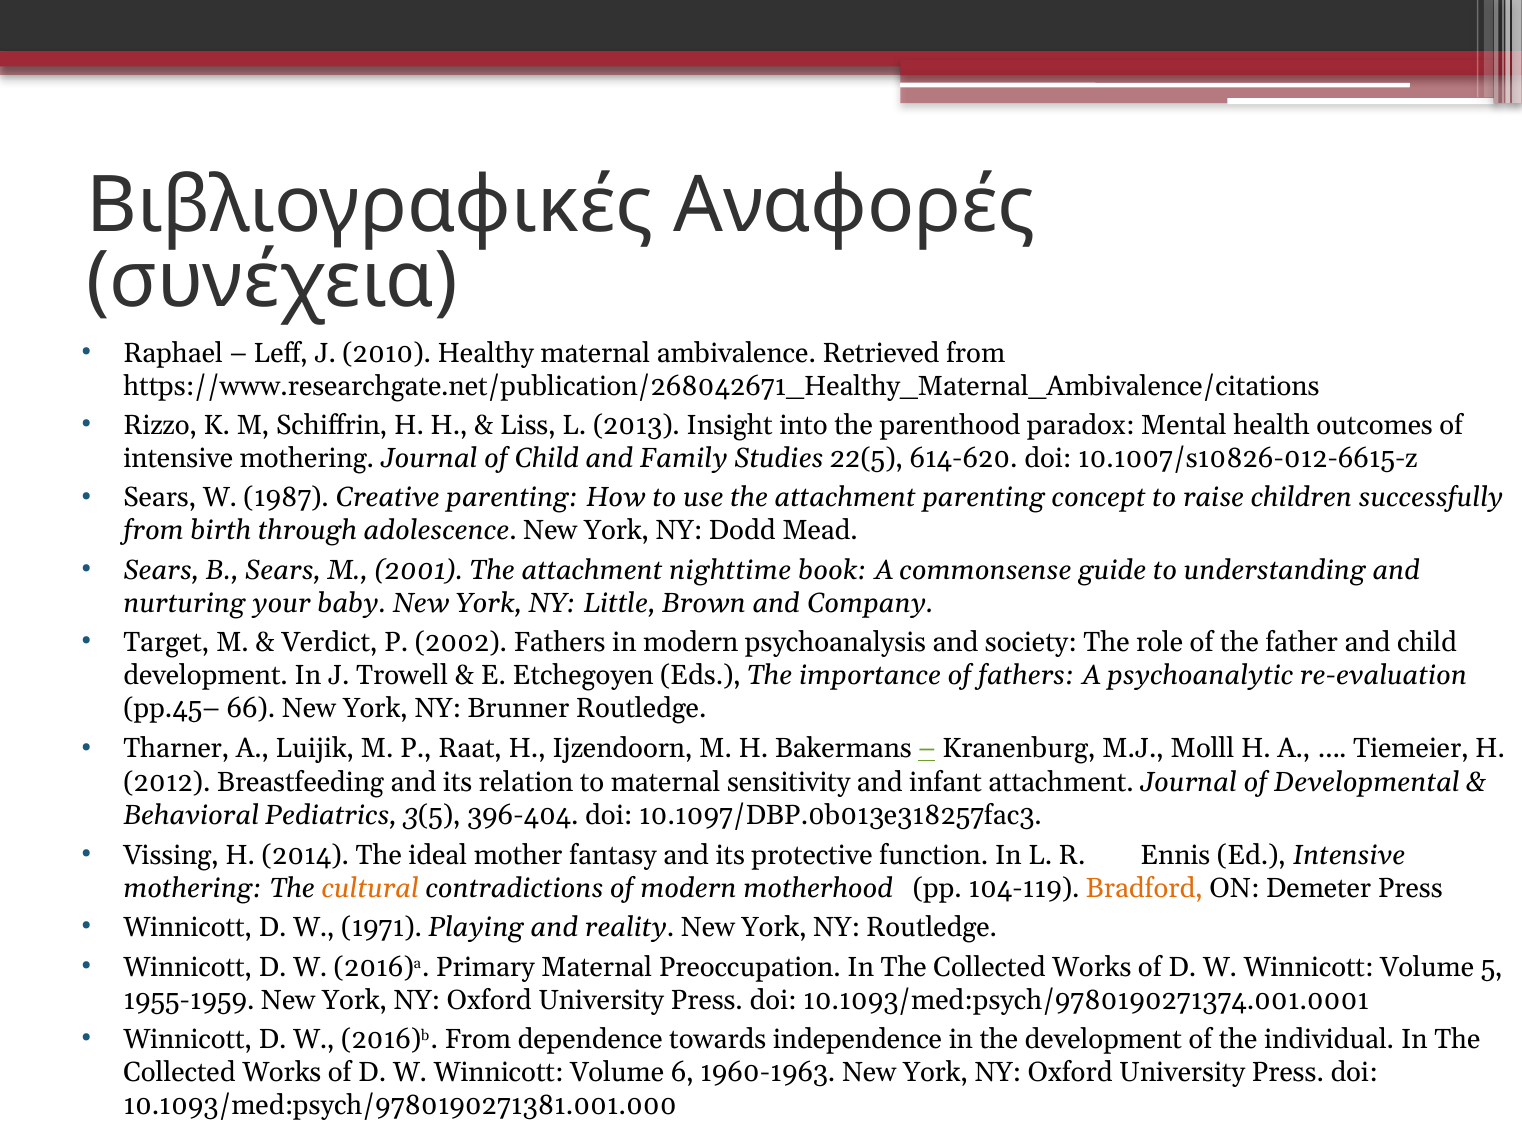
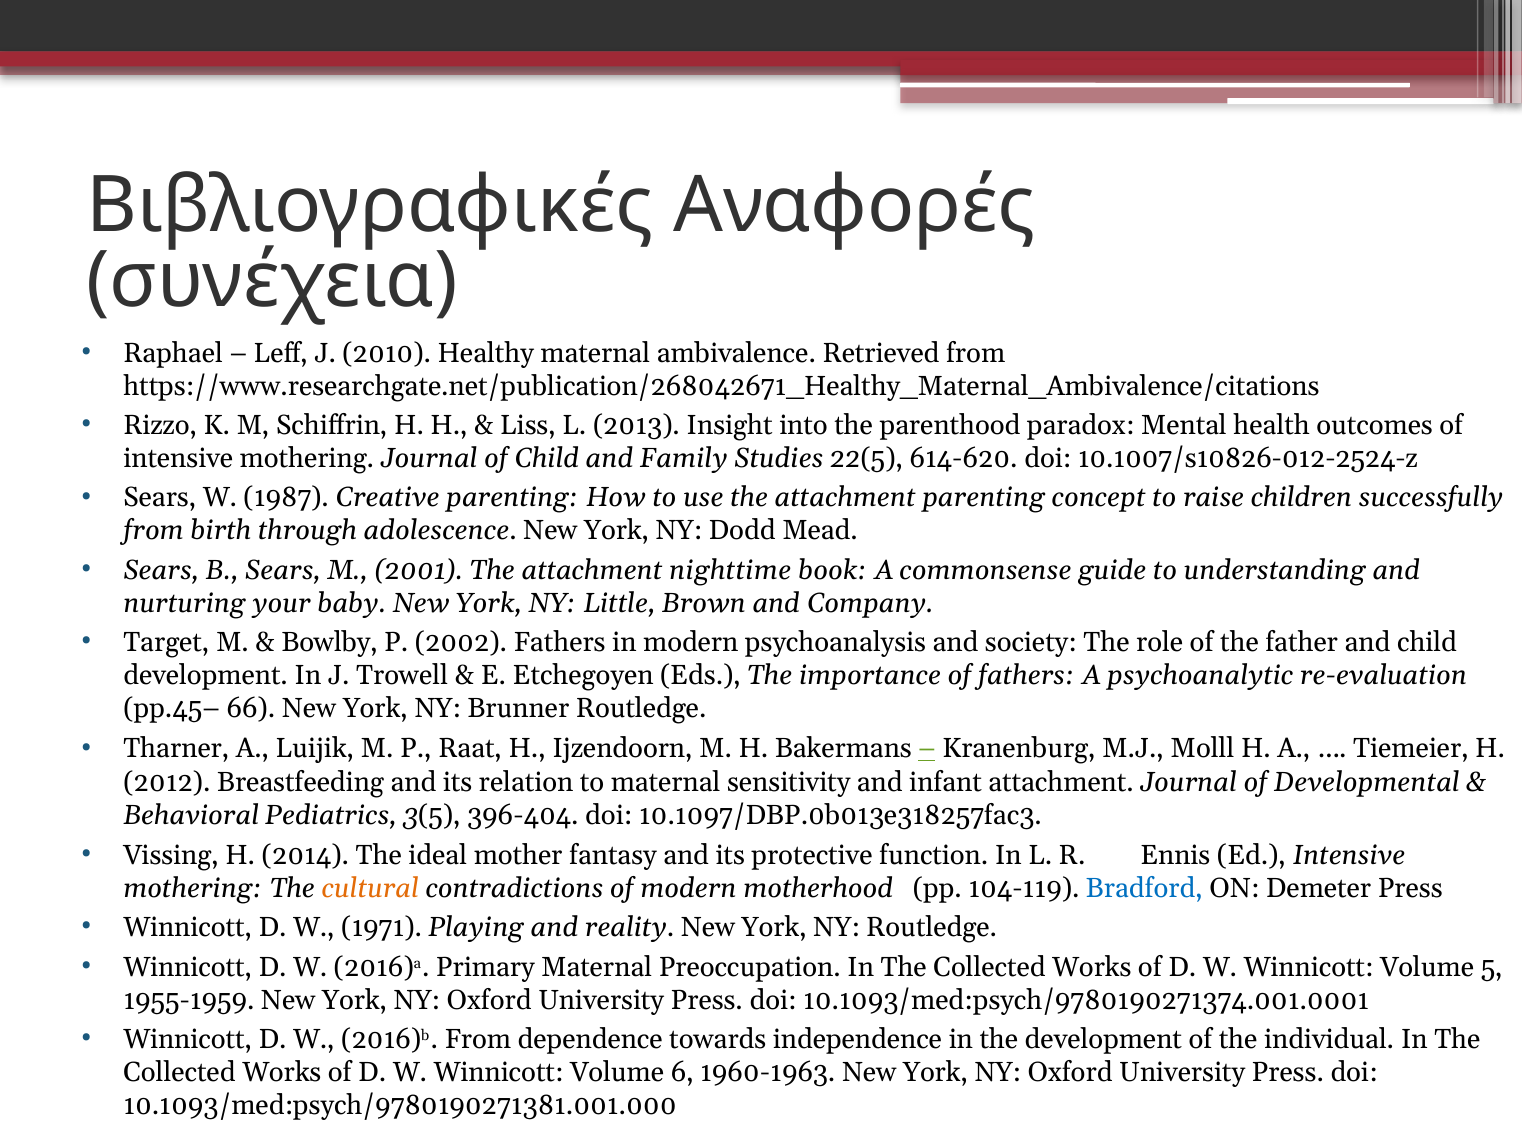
10.1007/s10826-012-6615-z: 10.1007/s10826-012-6615-z -> 10.1007/s10826-012-2524-z
Verdict: Verdict -> Βowlby
Bradford colour: orange -> blue
